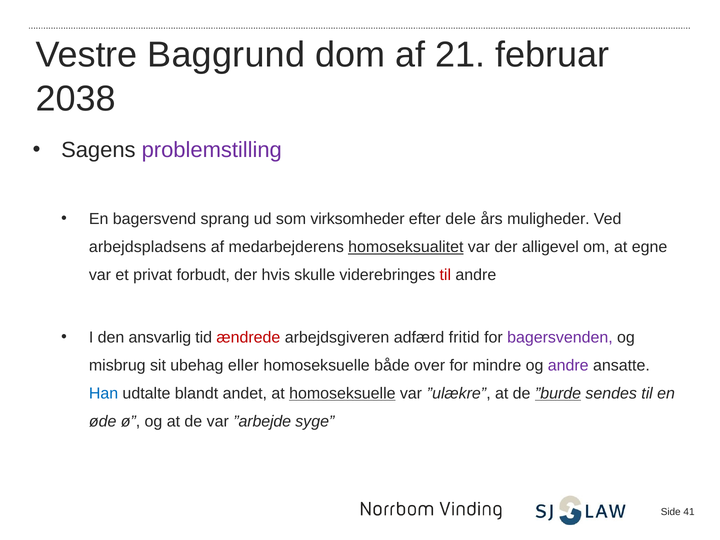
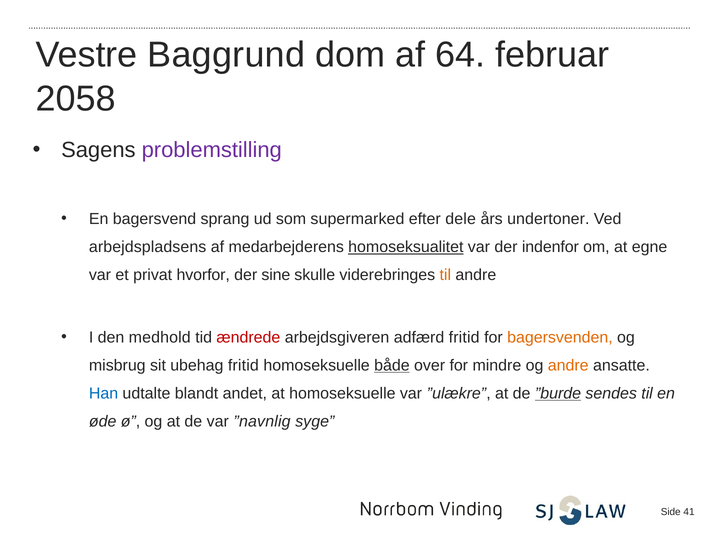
21: 21 -> 64
2038: 2038 -> 2058
virksomheder: virksomheder -> supermarked
muligheder: muligheder -> undertoner
alligevel: alligevel -> indenfor
forbudt: forbudt -> hvorfor
hvis: hvis -> sine
til at (445, 275) colour: red -> orange
ansvarlig: ansvarlig -> medhold
bagersvenden colour: purple -> orange
ubehag eller: eller -> fritid
både underline: none -> present
andre at (568, 365) colour: purple -> orange
homoseksuelle at (342, 393) underline: present -> none
”arbejde: ”arbejde -> ”navnlig
